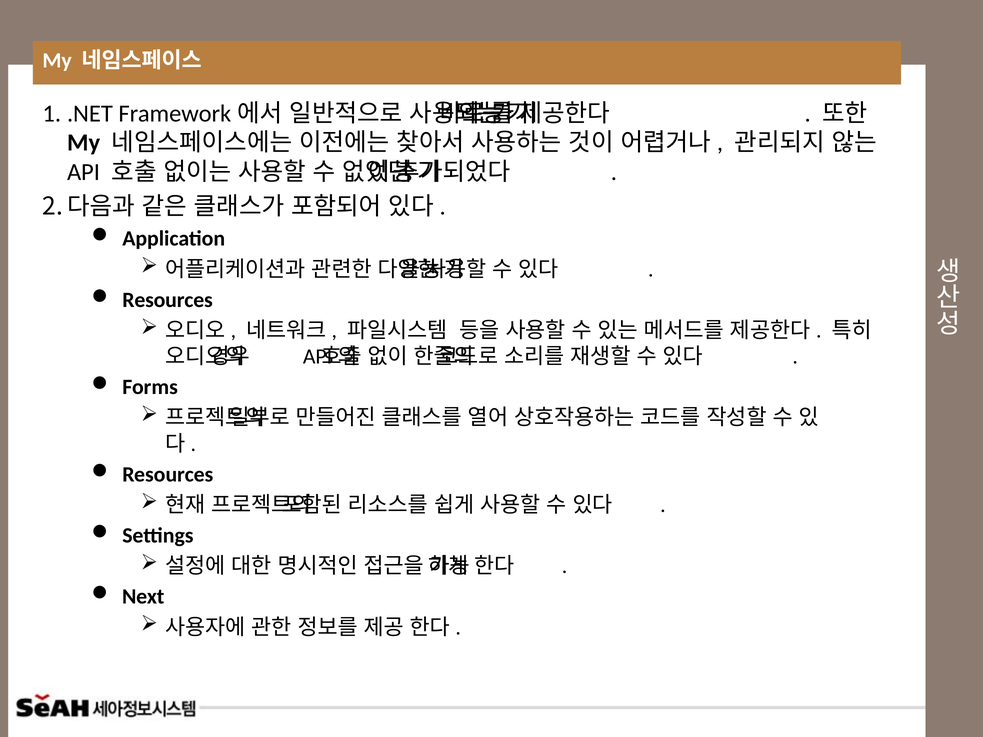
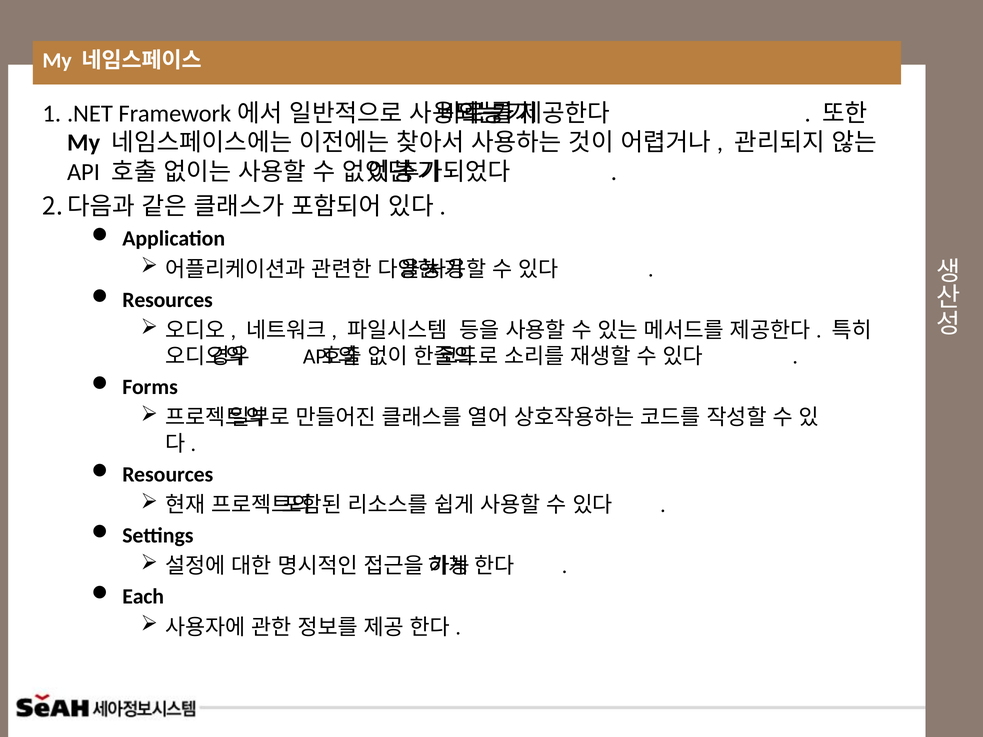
Next: Next -> Each
